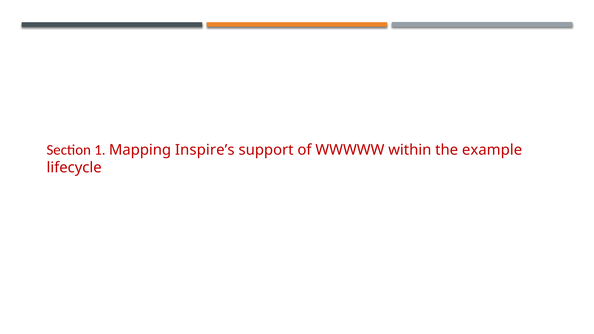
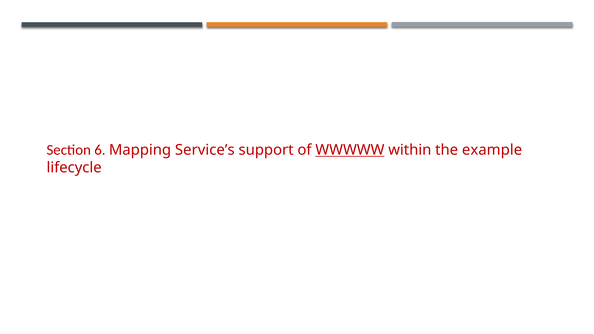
1: 1 -> 6
Inspire’s: Inspire’s -> Service’s
WWWWW underline: none -> present
